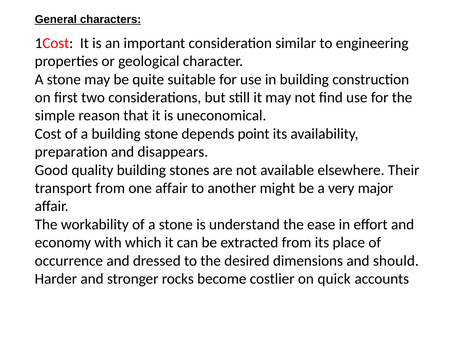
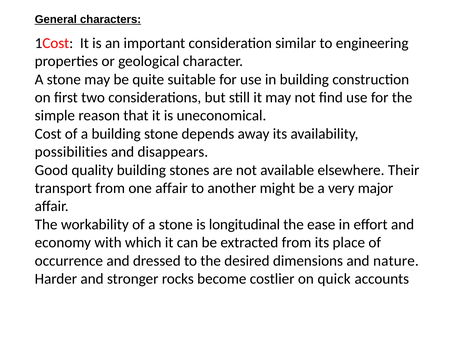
point: point -> away
preparation: preparation -> possibilities
understand: understand -> longitudinal
should: should -> nature
